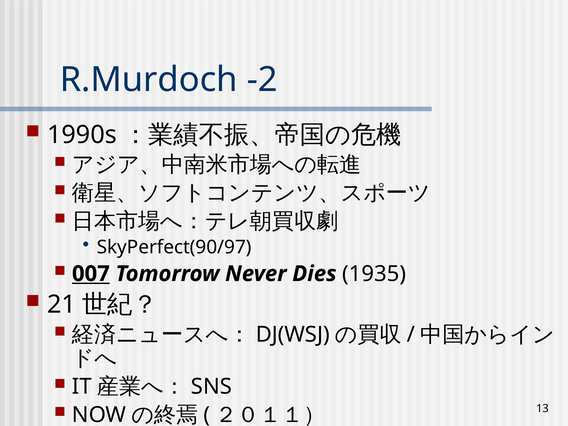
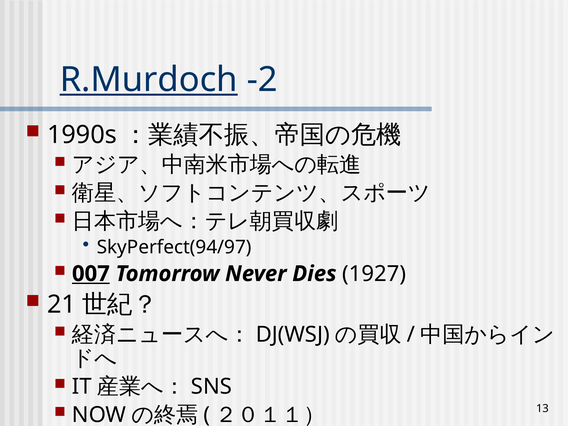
R.Murdoch underline: none -> present
SkyPerfect(90/97: SkyPerfect(90/97 -> SkyPerfect(94/97
1935: 1935 -> 1927
